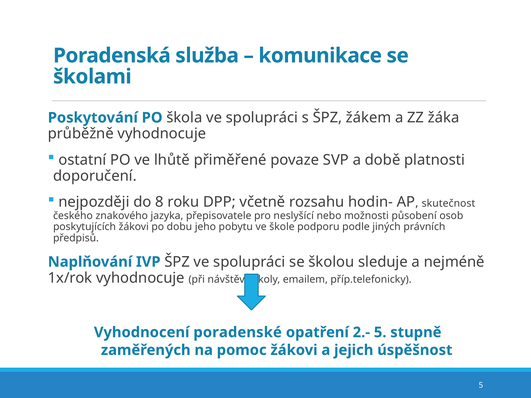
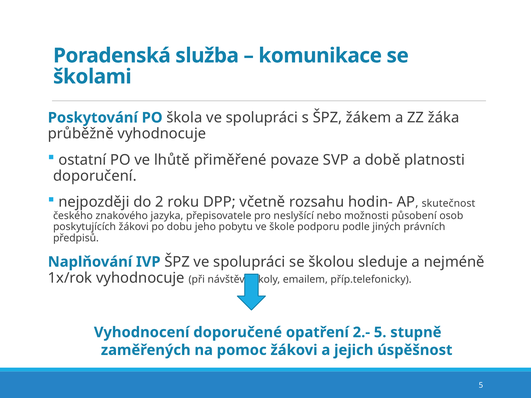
8: 8 -> 2
poradenské: poradenské -> doporučené
